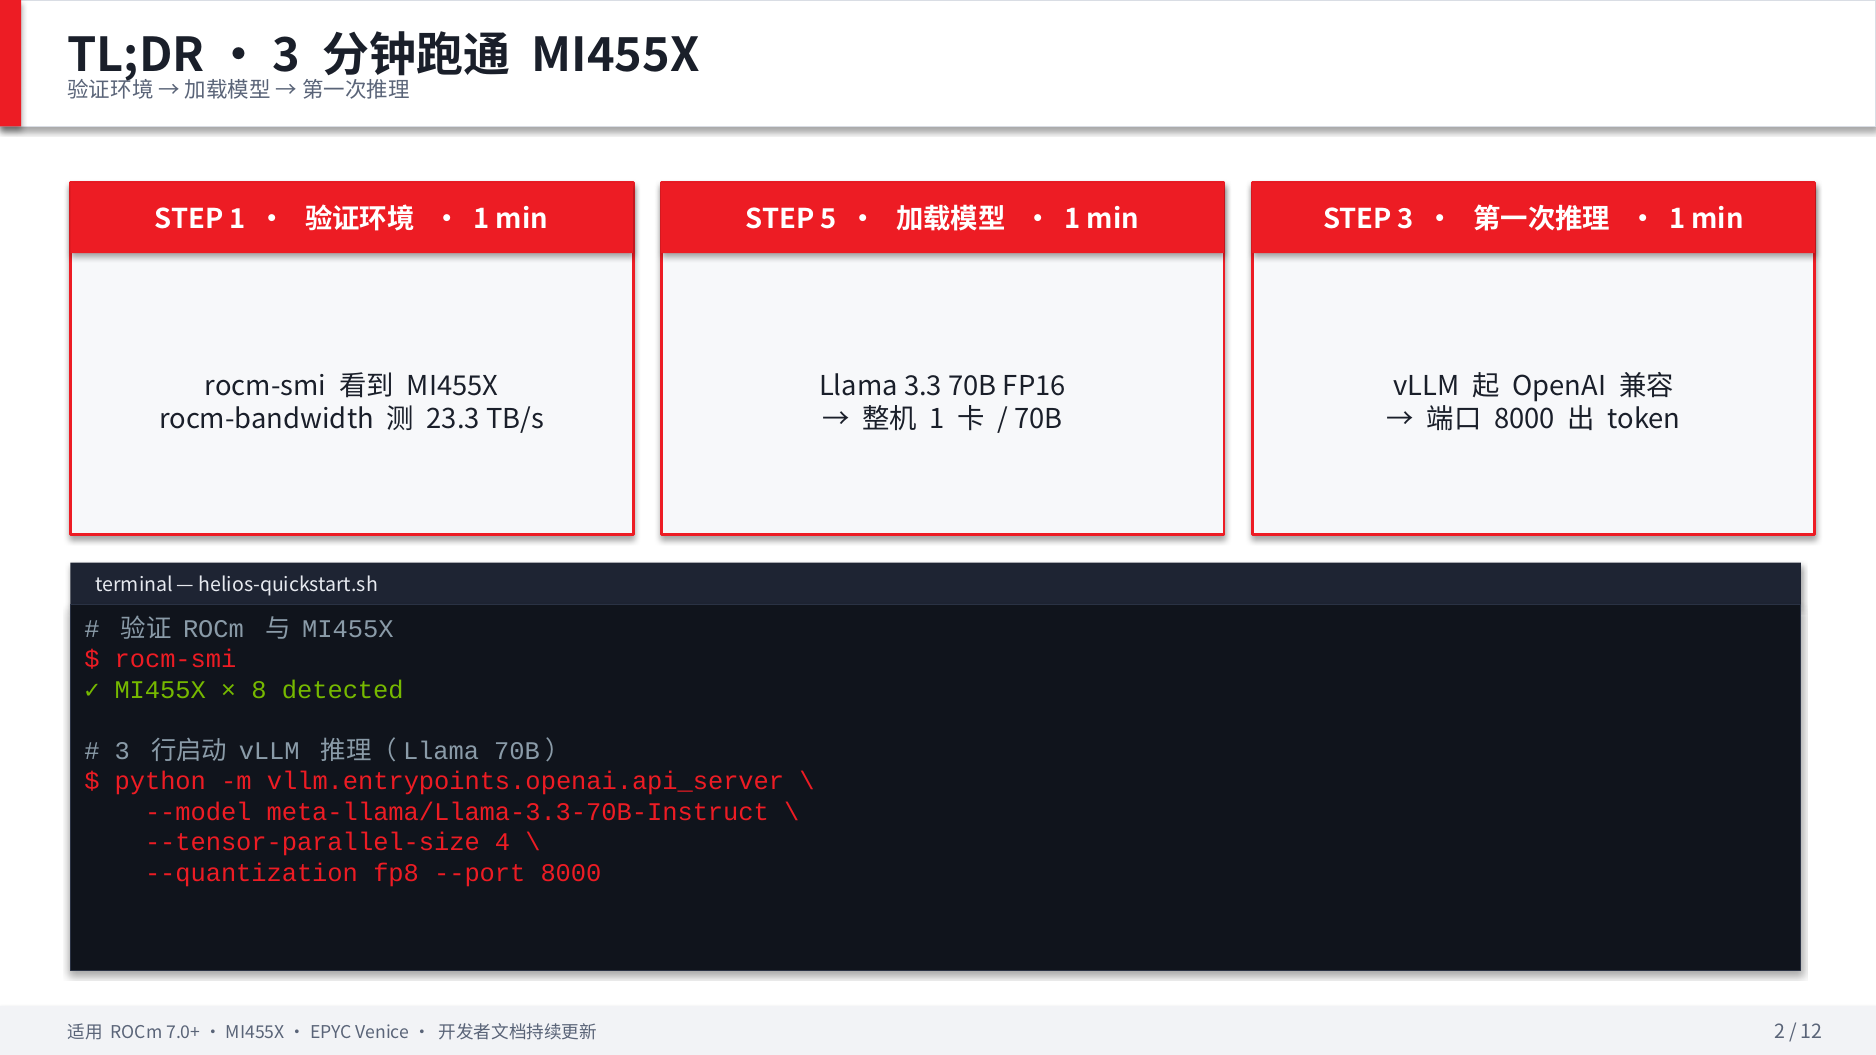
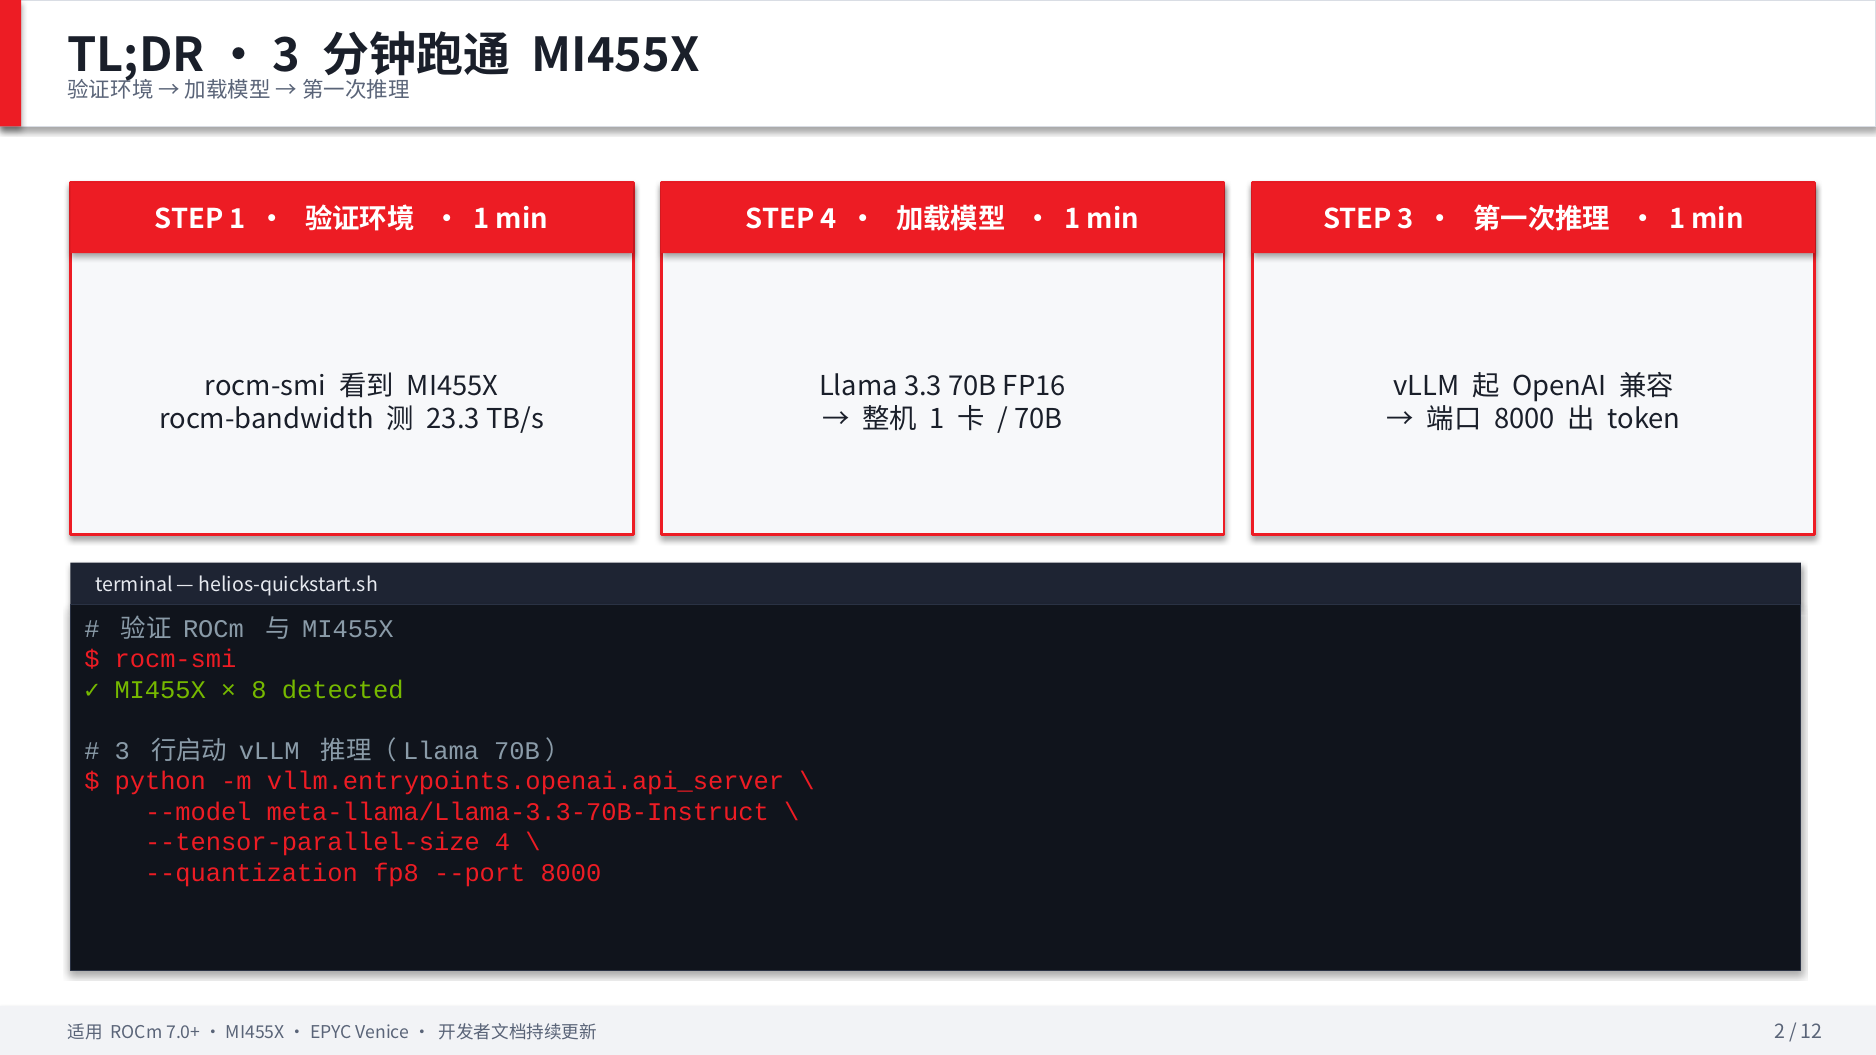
STEP 5: 5 -> 4
